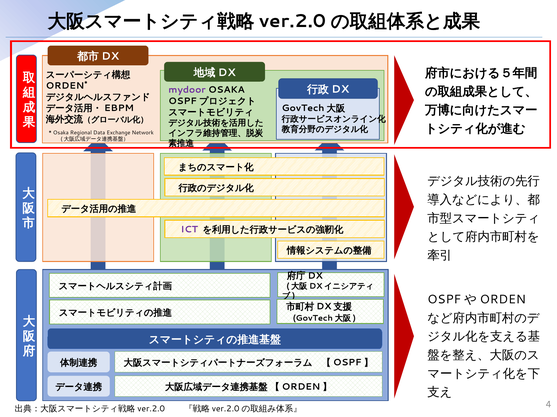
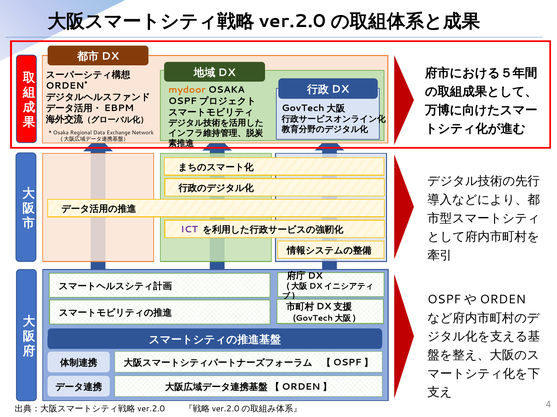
mydoor colour: purple -> orange
